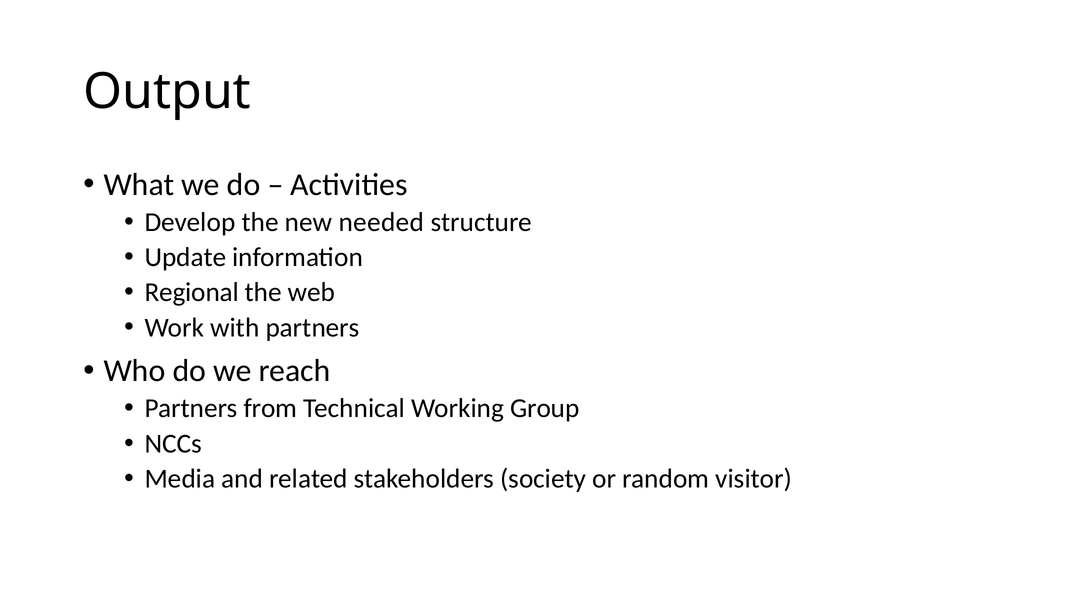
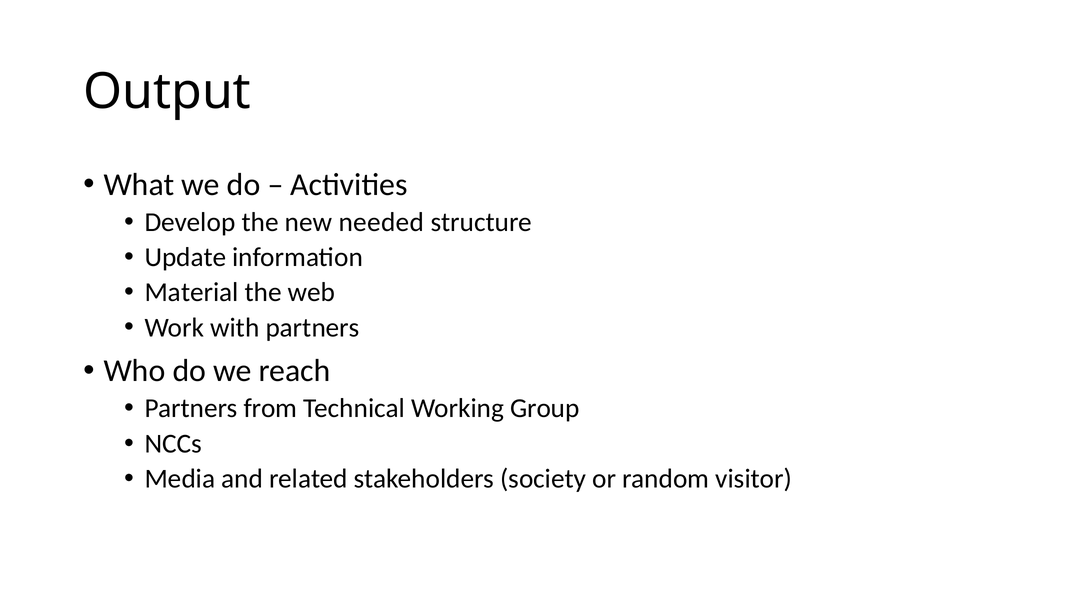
Regional: Regional -> Material
